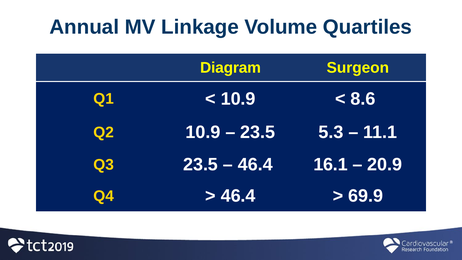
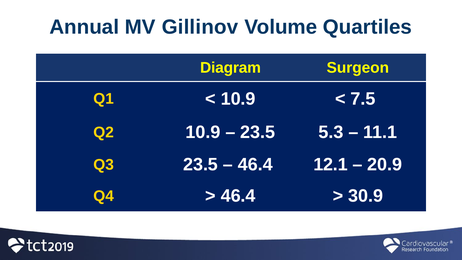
Linkage: Linkage -> Gillinov
8.6: 8.6 -> 7.5
16.1: 16.1 -> 12.1
69.9: 69.9 -> 30.9
